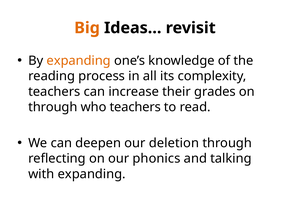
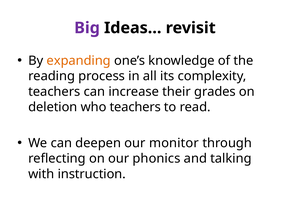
Big colour: orange -> purple
through at (53, 107): through -> deletion
deletion: deletion -> monitor
with expanding: expanding -> instruction
